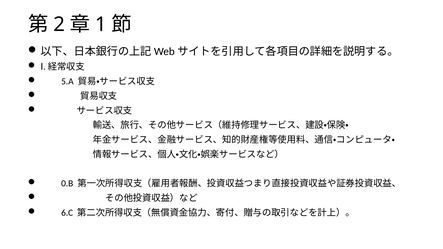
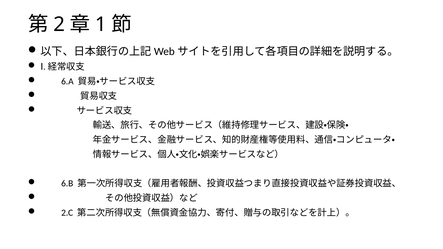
5.A: 5.A -> 6.A
0.B: 0.B -> 6.B
6.C: 6.C -> 2.C
